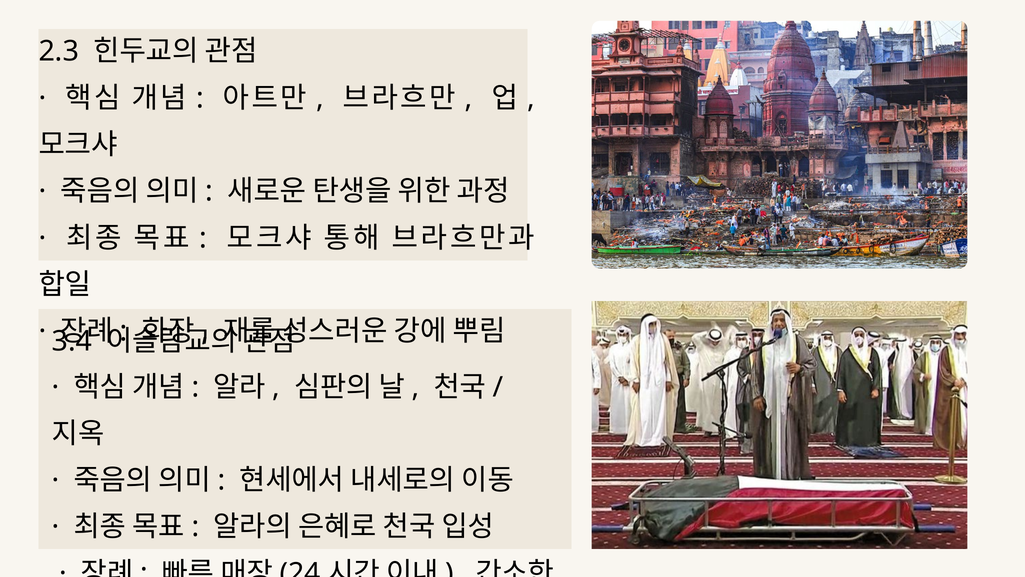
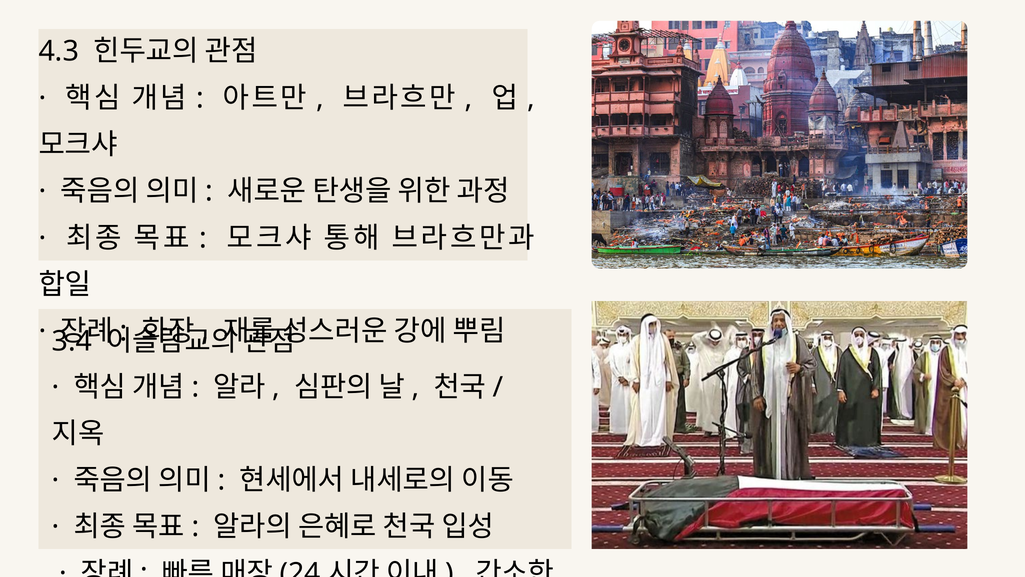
2.3: 2.3 -> 4.3
